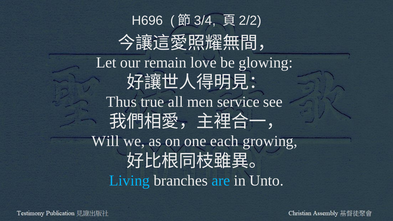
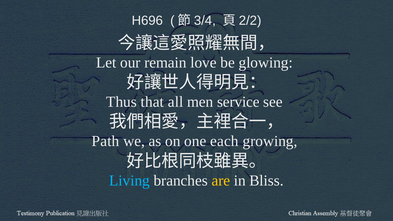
true: true -> that
Will: Will -> Path
are colour: light blue -> yellow
Unto: Unto -> Bliss
